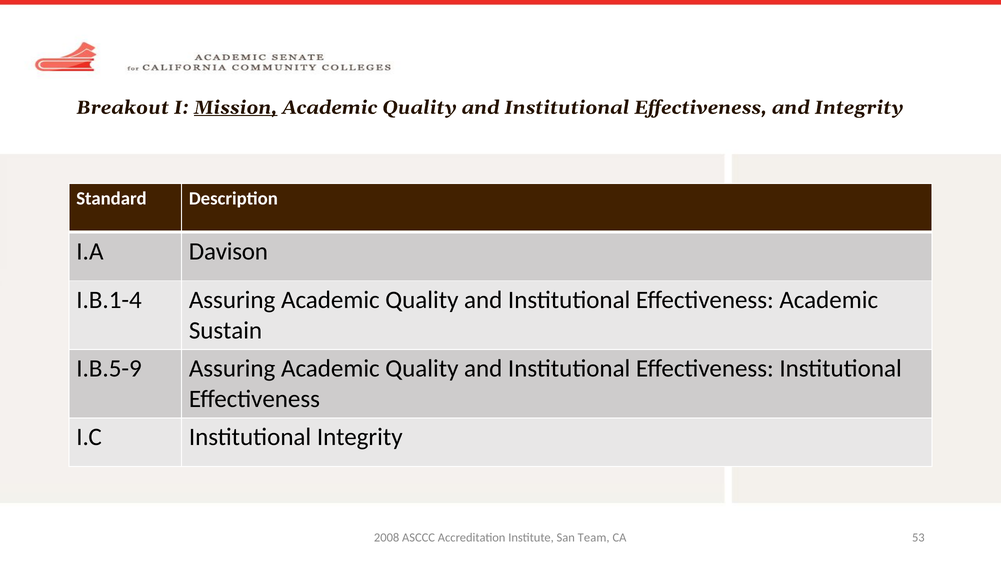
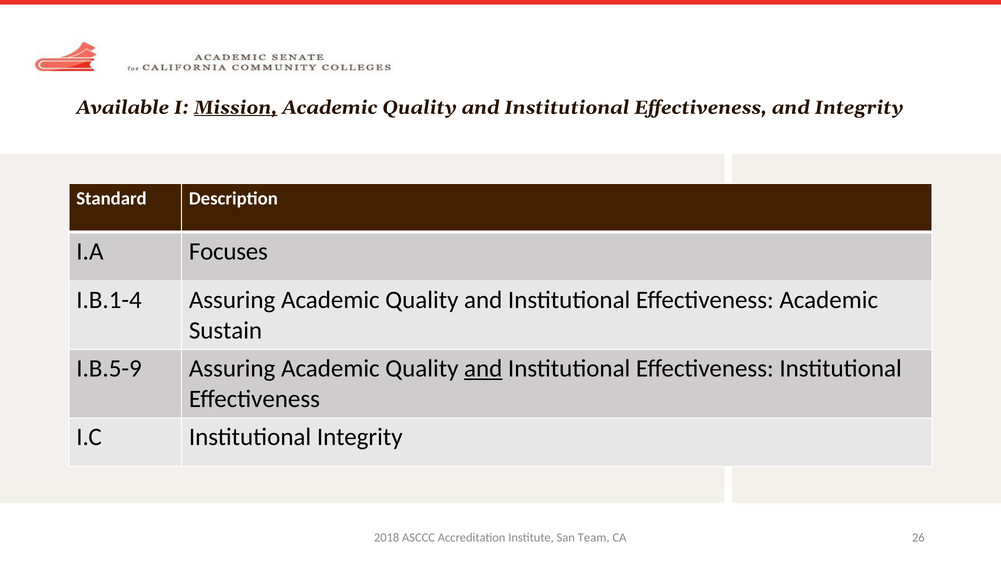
Breakout: Breakout -> Available
Davison: Davison -> Focuses
and at (483, 369) underline: none -> present
2008: 2008 -> 2018
53: 53 -> 26
